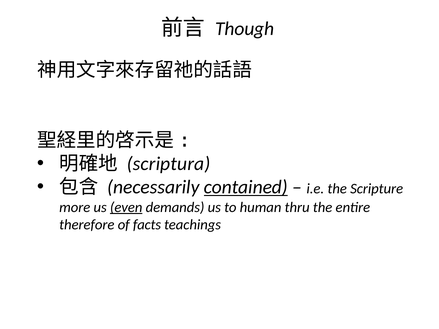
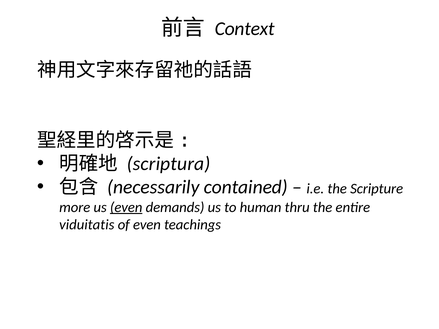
Though: Though -> Context
contained underline: present -> none
therefore: therefore -> viduitatis
of facts: facts -> even
